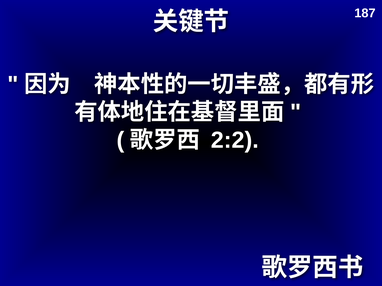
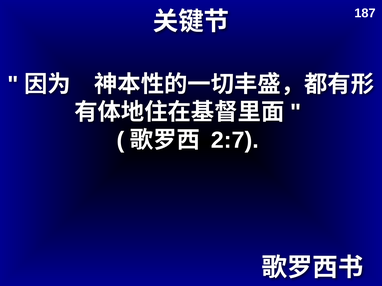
2:2: 2:2 -> 2:7
